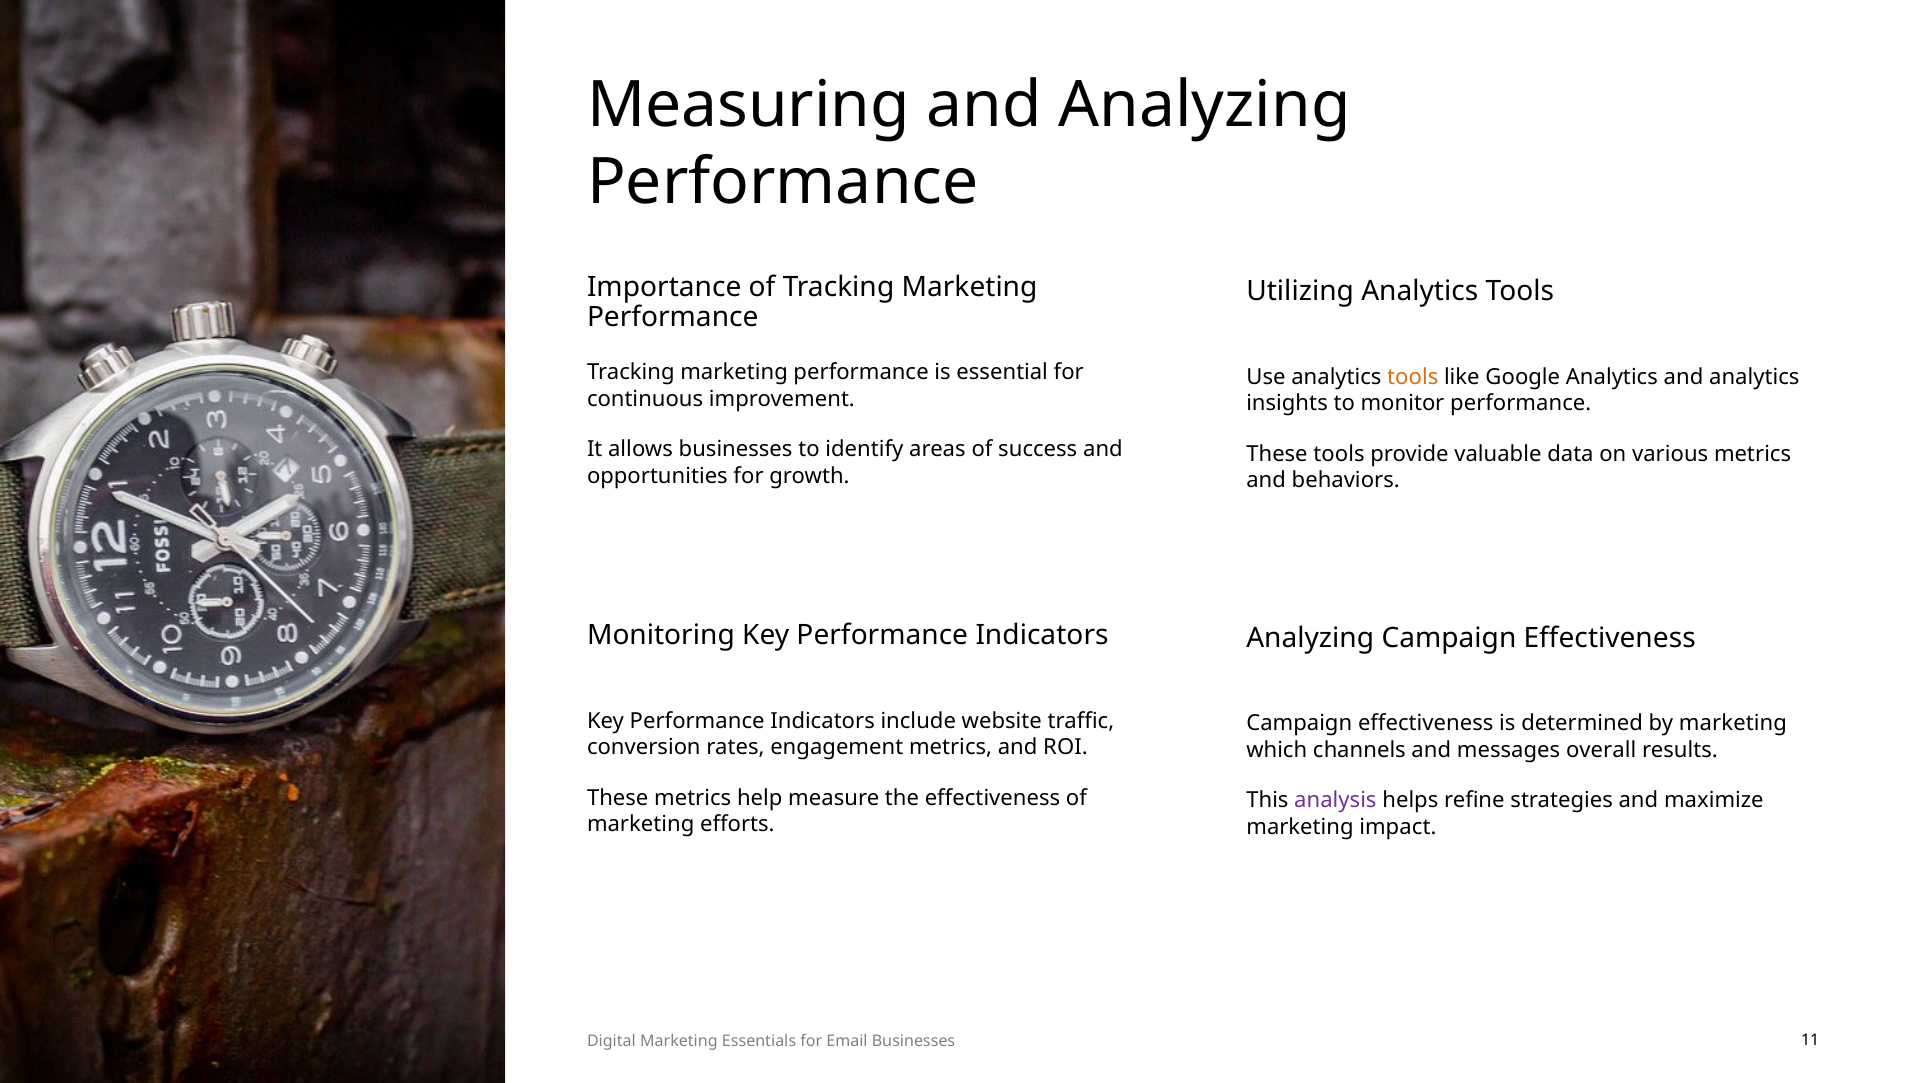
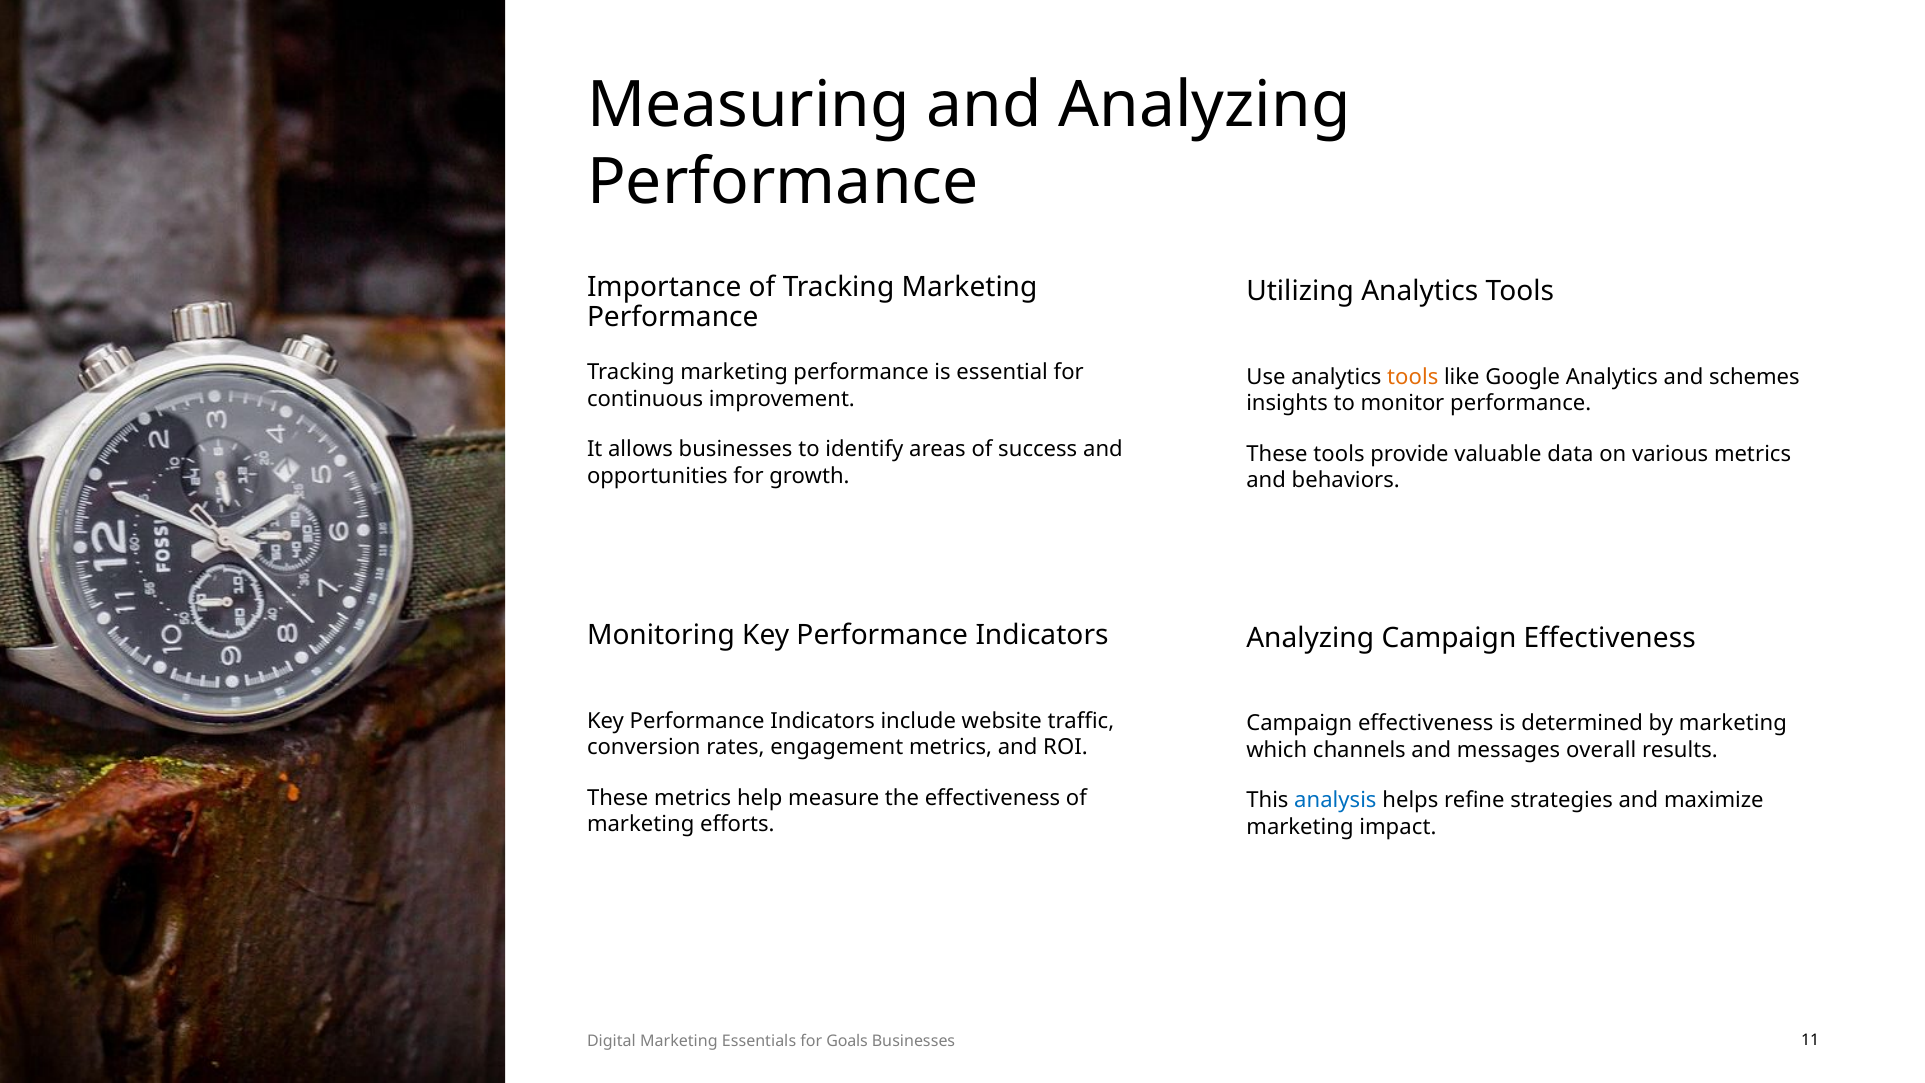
and analytics: analytics -> schemes
analysis colour: purple -> blue
Email: Email -> Goals
